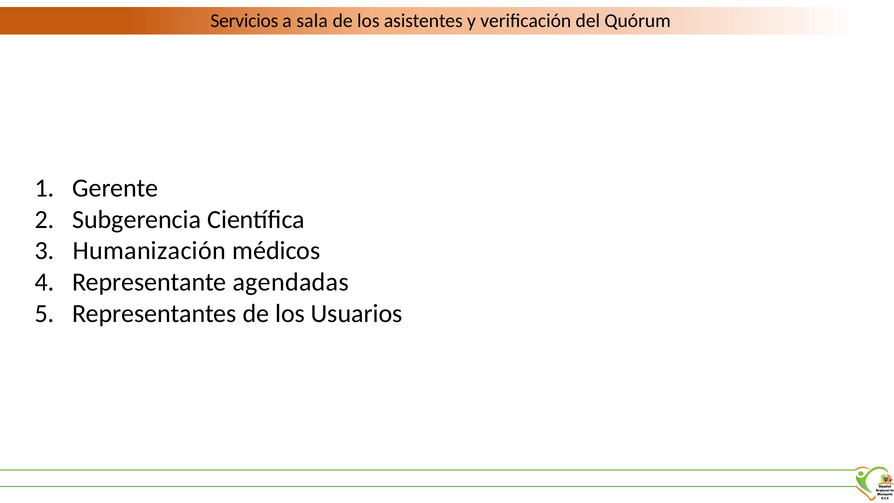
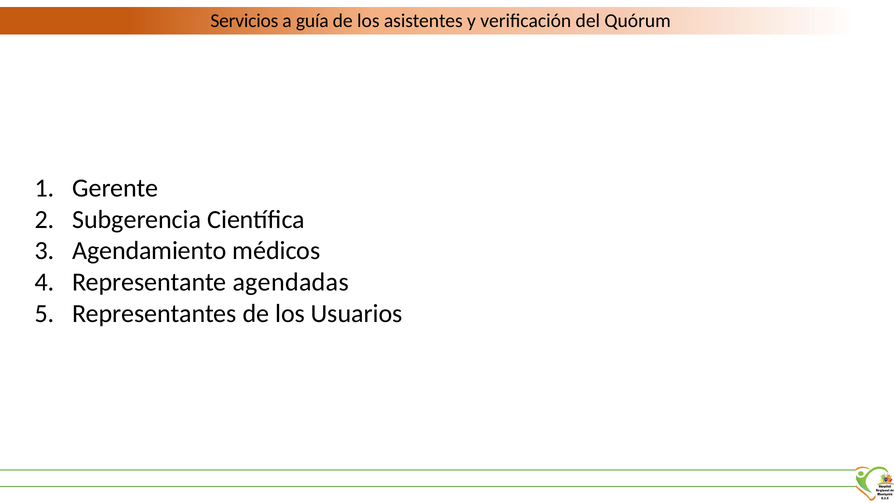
sala: sala -> guía
Humanización: Humanización -> Agendamiento
